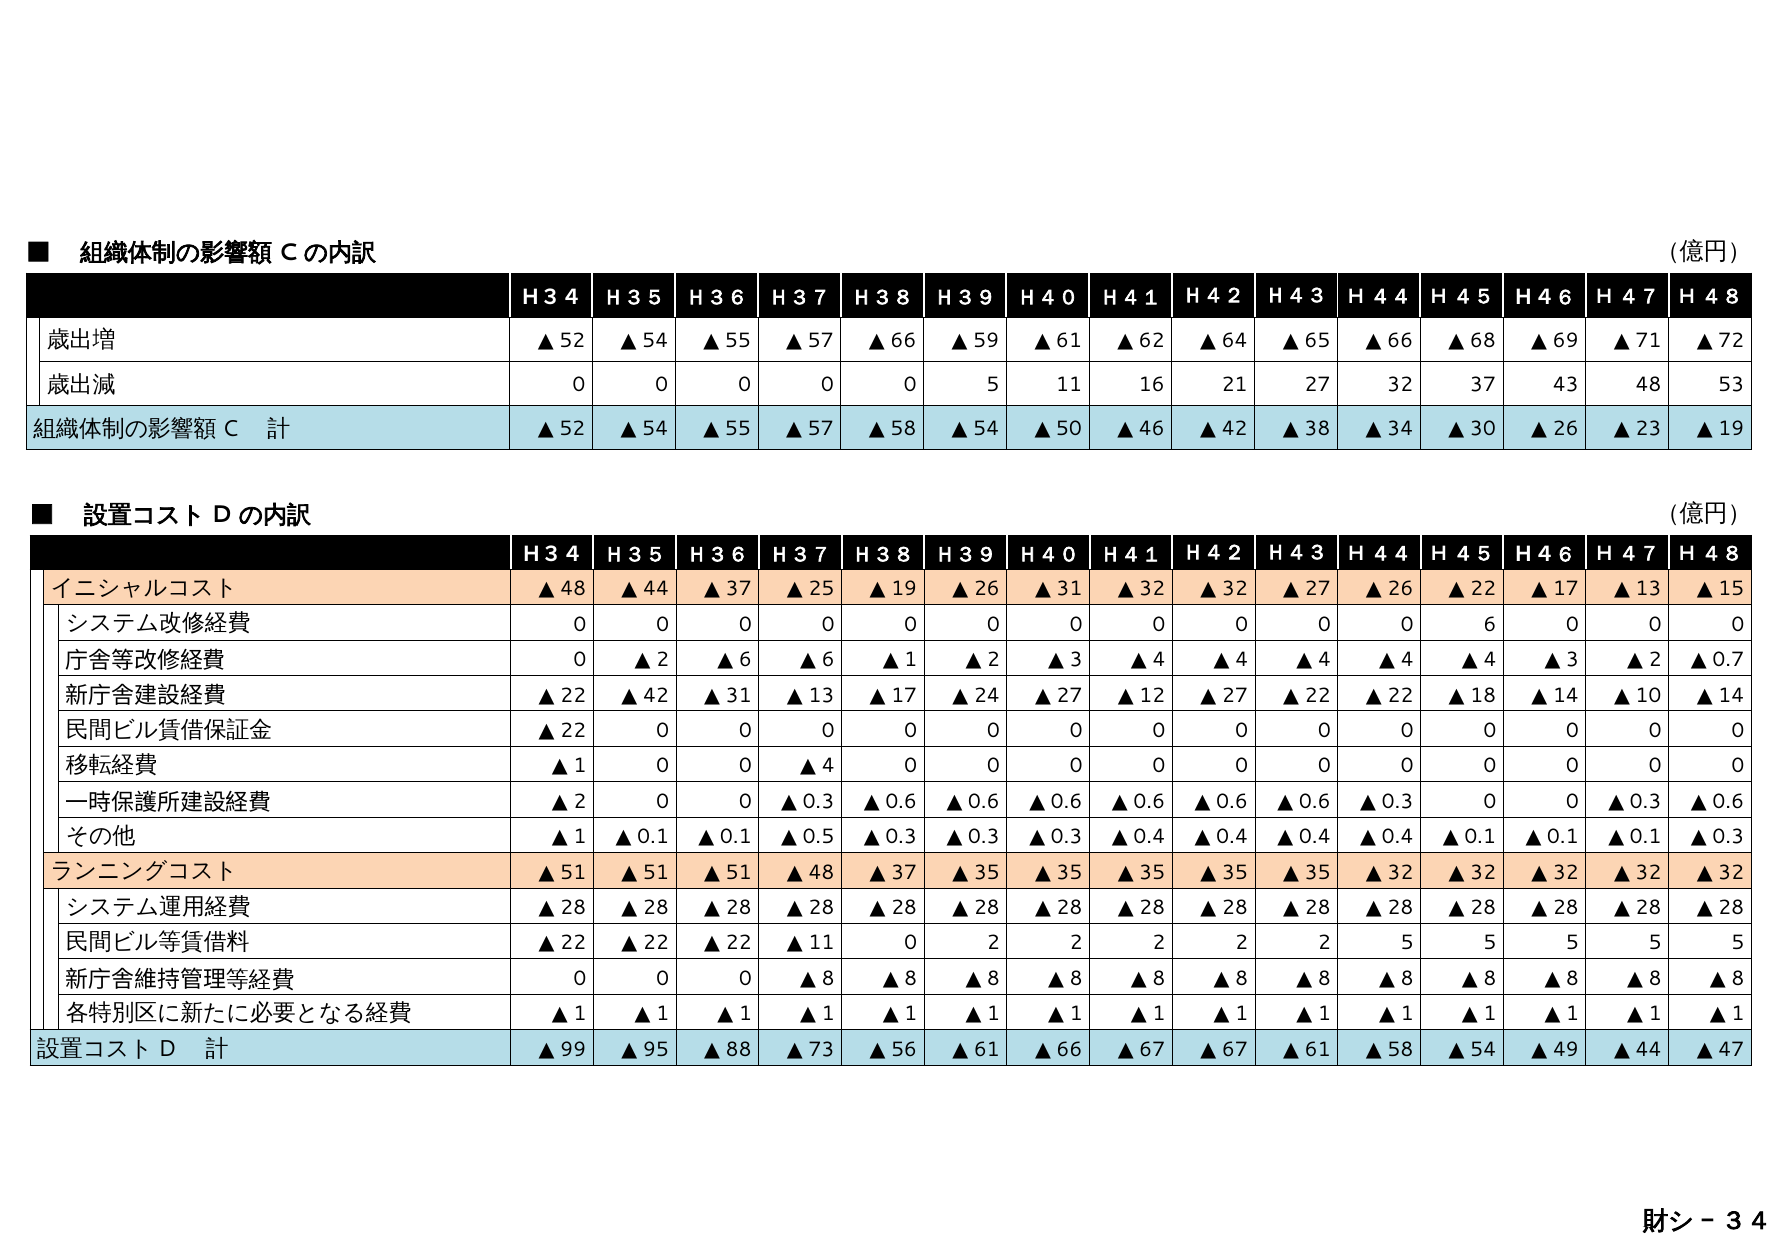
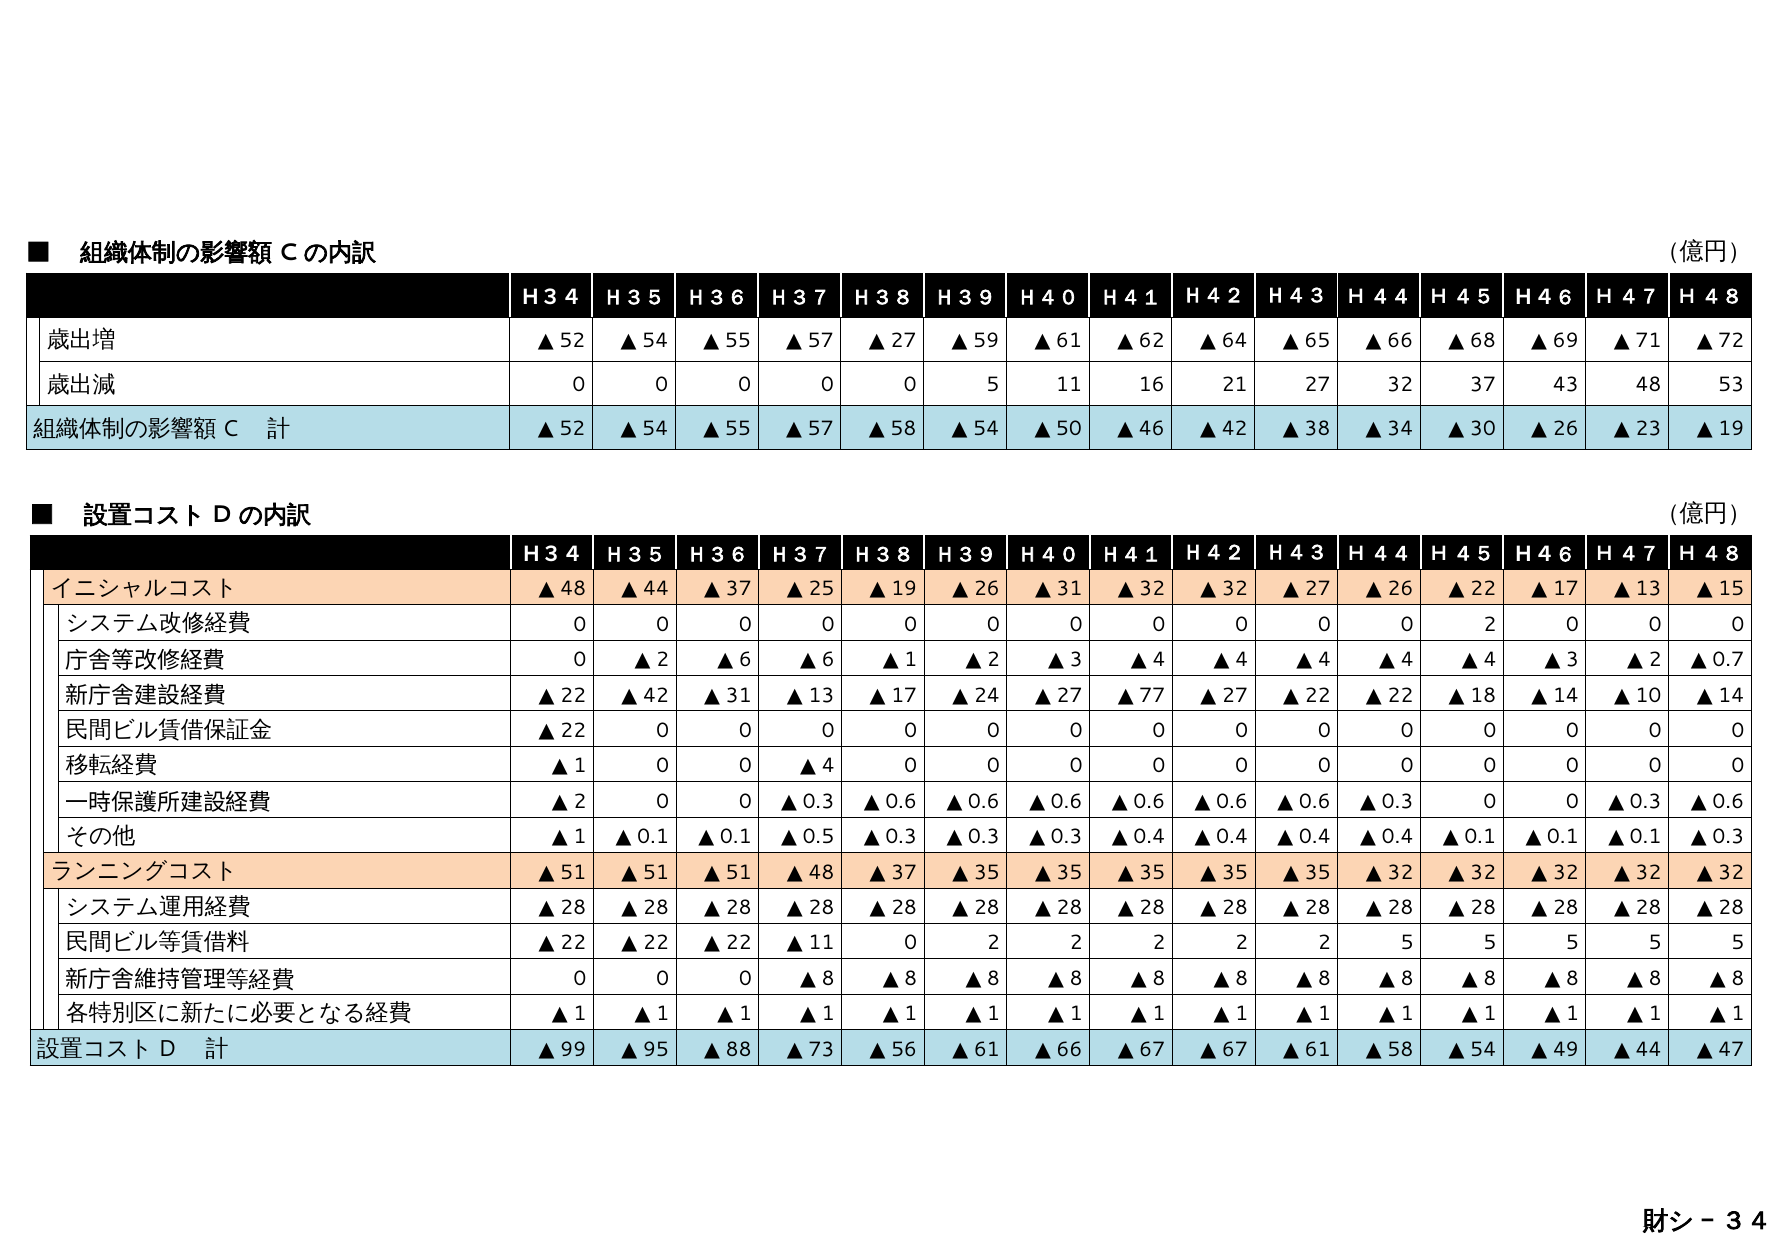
66 at (903, 341): 66 -> 27
0 0 6: 6 -> 2
12: 12 -> 77
